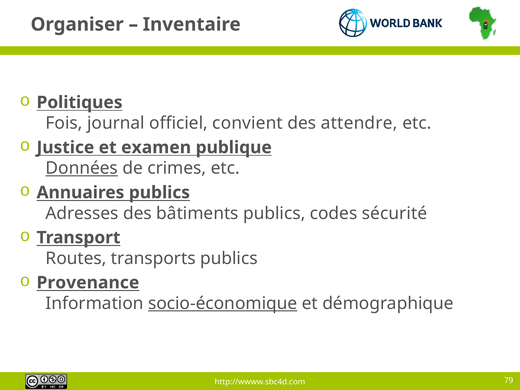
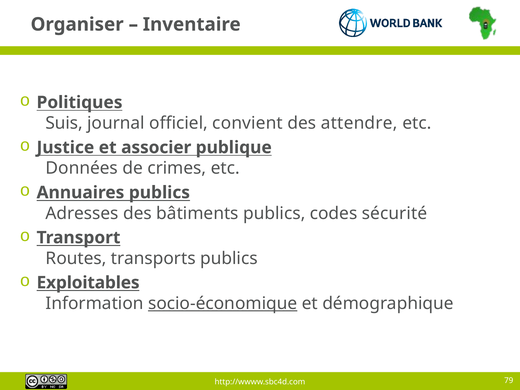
Fois: Fois -> Suis
examen: examen -> associer
Données underline: present -> none
Provenance: Provenance -> Exploitables
